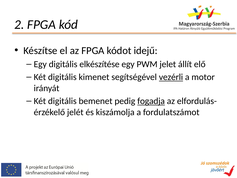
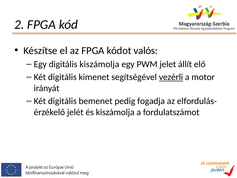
idejű: idejű -> valós
digitális elkészítése: elkészítése -> kiszámolja
fogadja underline: present -> none
